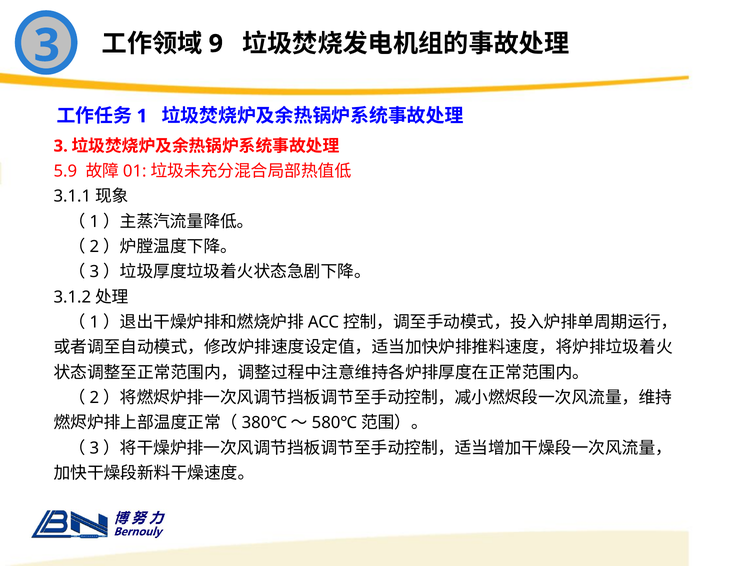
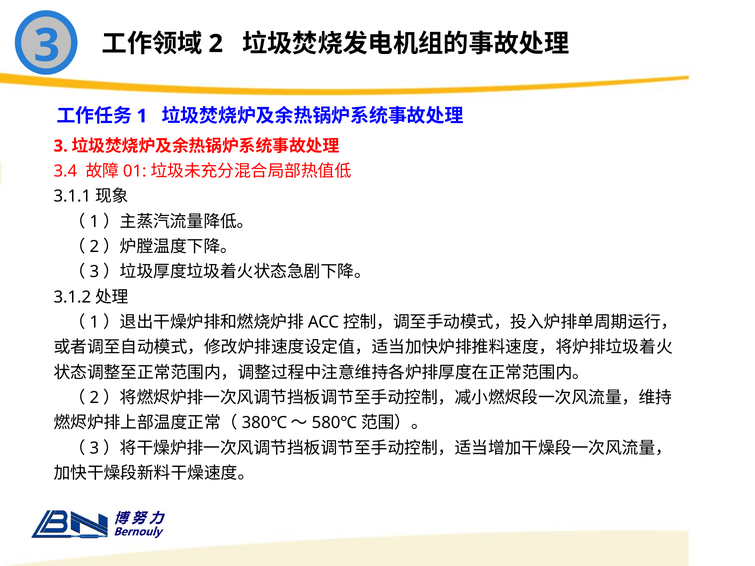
9: 9 -> 2
5.9: 5.9 -> 3.4
